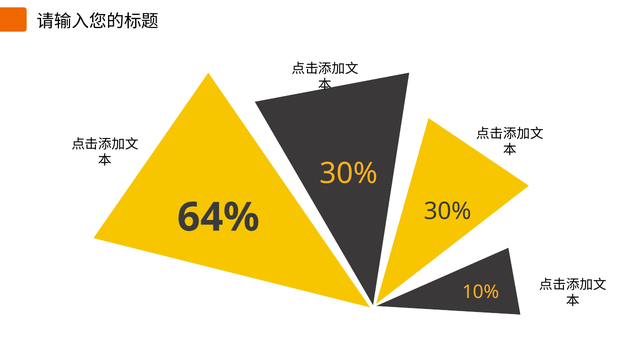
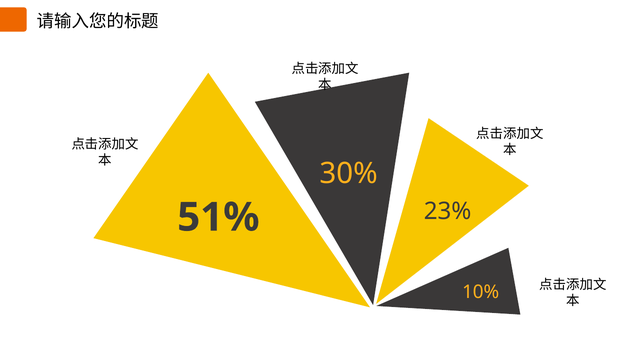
30% at (448, 211): 30% -> 23%
64%: 64% -> 51%
